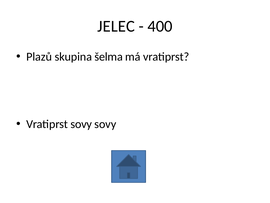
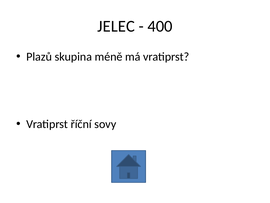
šelma: šelma -> méně
Vratiprst sovy: sovy -> říční
